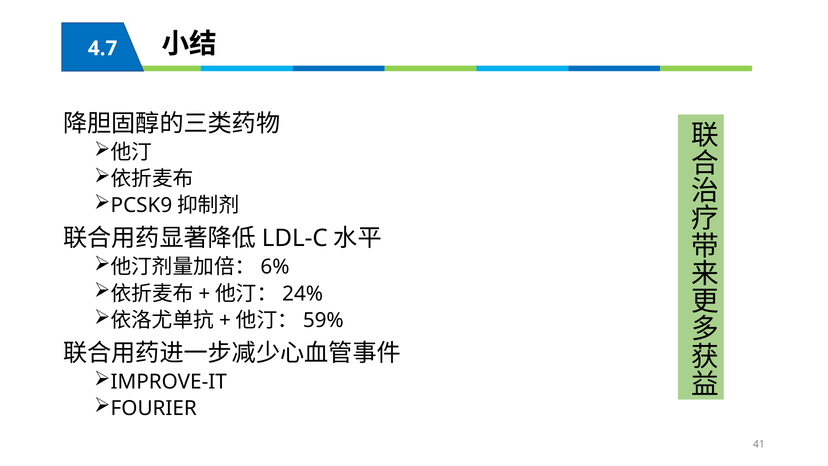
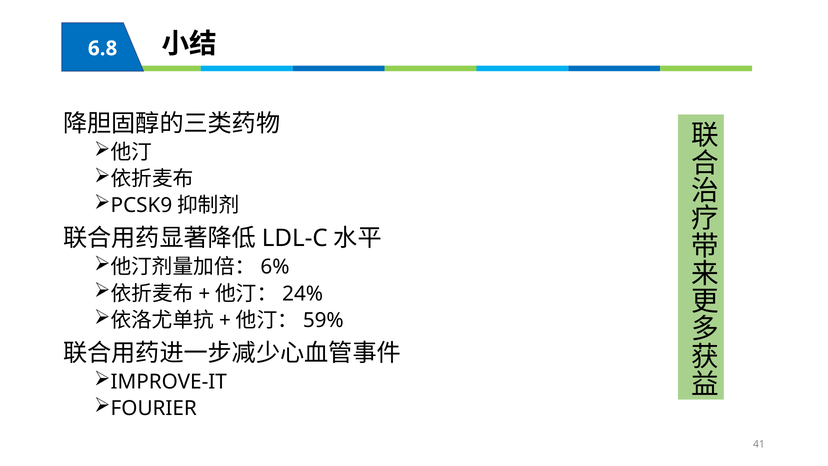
4.7: 4.7 -> 6.8
